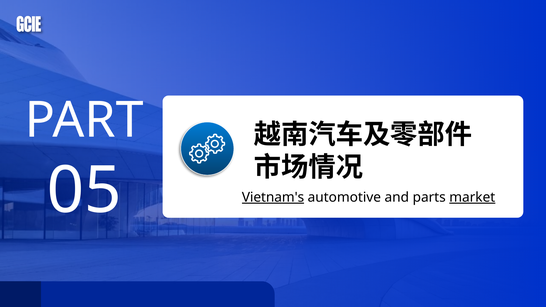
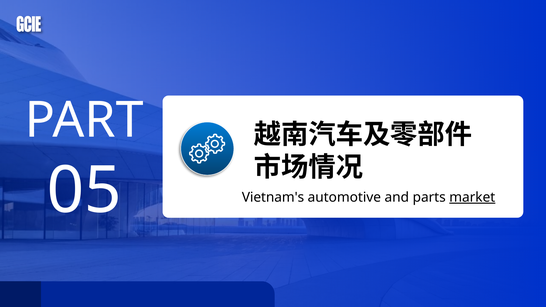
Vietnam's underline: present -> none
